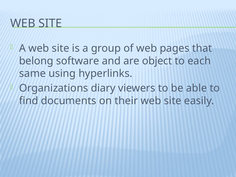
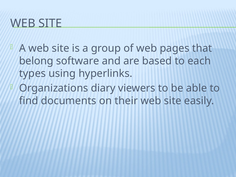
object: object -> based
same: same -> types
